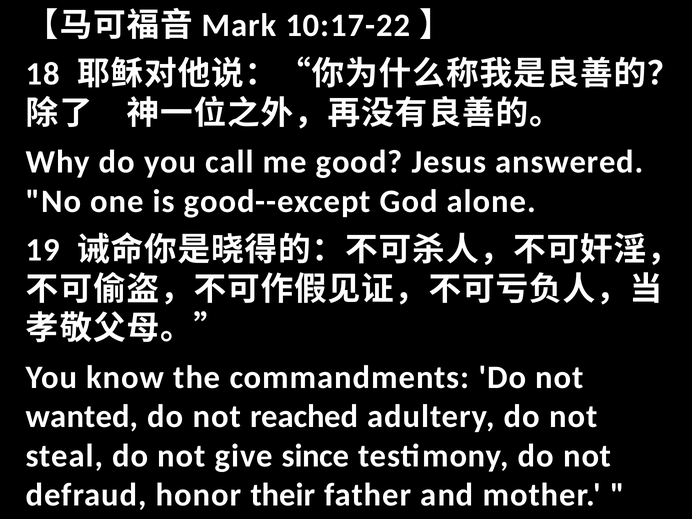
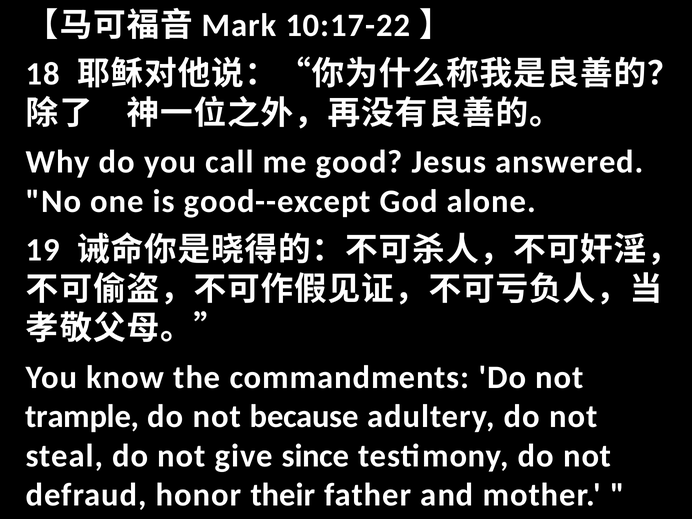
wanted: wanted -> trample
reached: reached -> because
